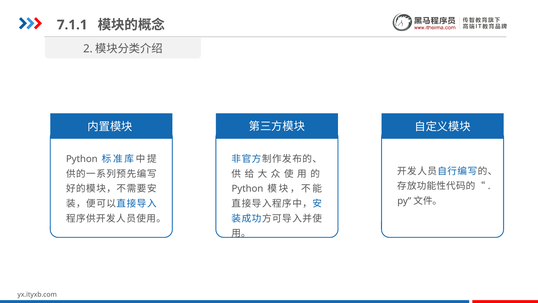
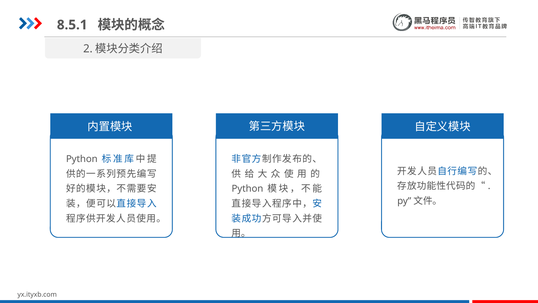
7.1.1: 7.1.1 -> 8.5.1
